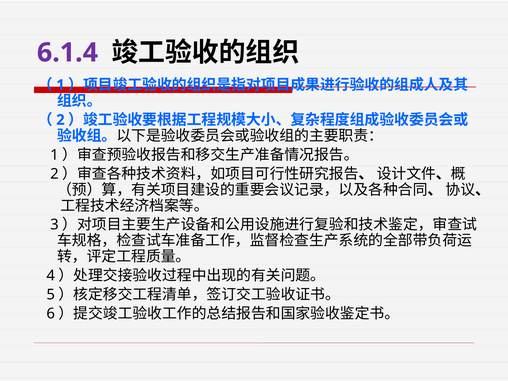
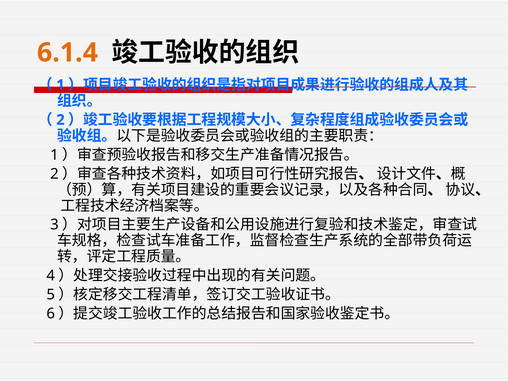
6.1.4 colour: purple -> orange
